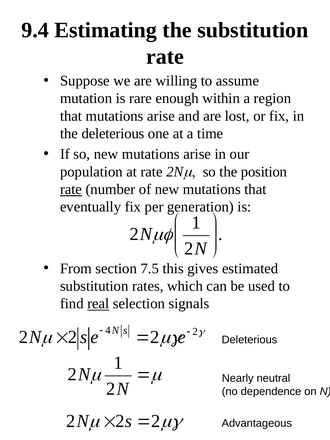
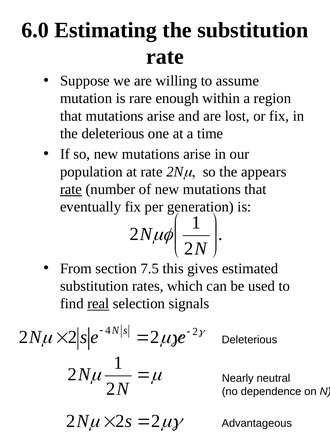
9.4: 9.4 -> 6.0
position: position -> appears
